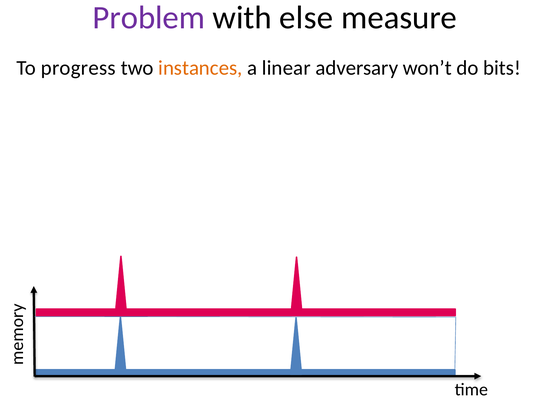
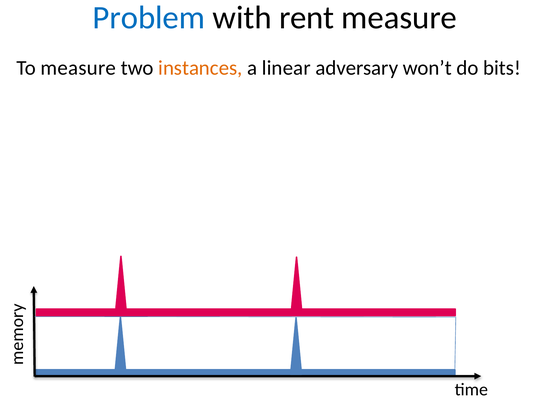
Problem colour: purple -> blue
else: else -> rent
To progress: progress -> measure
